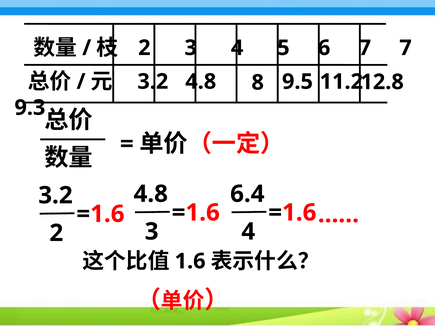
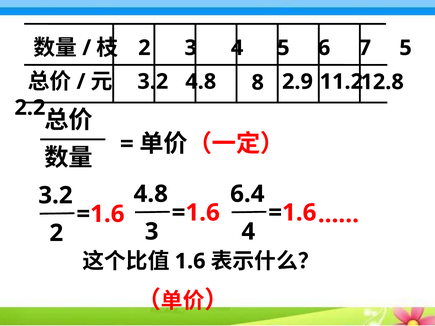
7 at (406, 48): 7 -> 5
9.5: 9.5 -> 2.9
9.3: 9.3 -> 2.2
